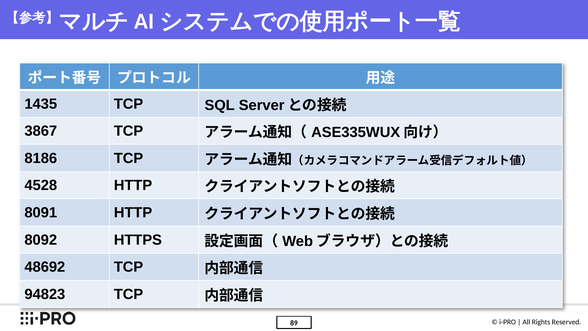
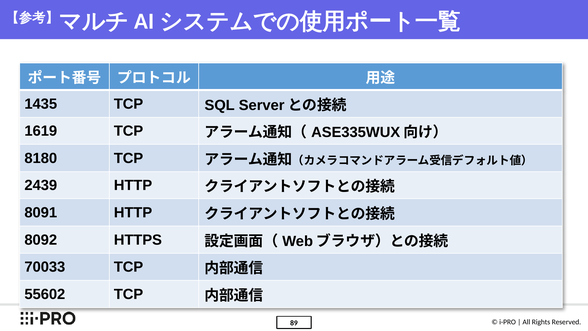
3867: 3867 -> 1619
8186: 8186 -> 8180
4528: 4528 -> 2439
48692: 48692 -> 70033
94823: 94823 -> 55602
